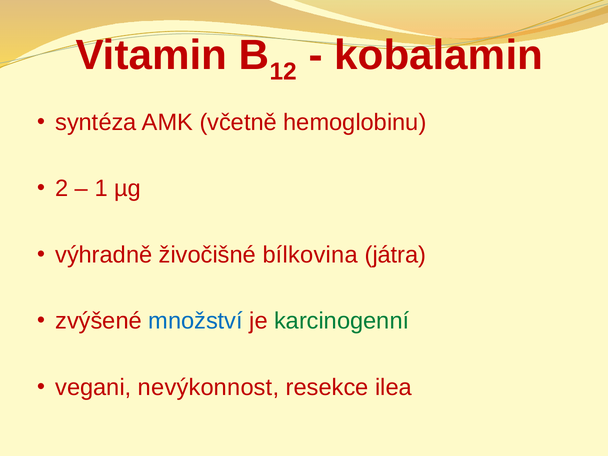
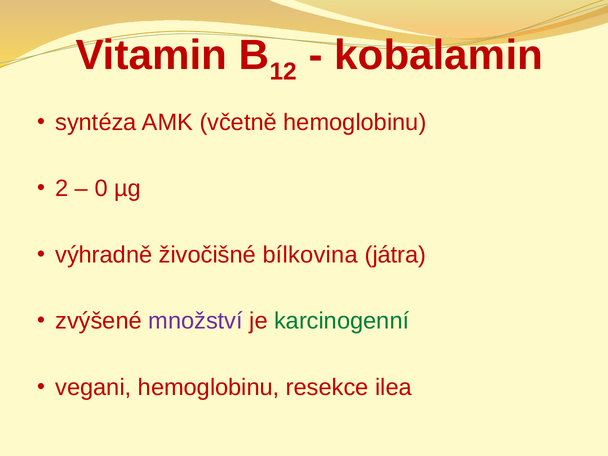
1: 1 -> 0
množství colour: blue -> purple
vegani nevýkonnost: nevýkonnost -> hemoglobinu
